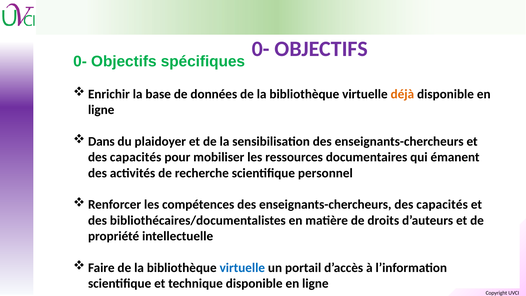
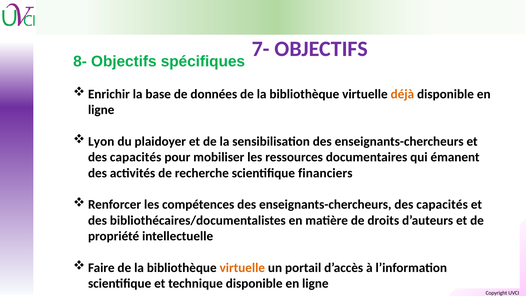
0- at (261, 49): 0- -> 7-
0- at (80, 61): 0- -> 8-
Dans: Dans -> Lyon
personnel: personnel -> financiers
virtuelle at (242, 268) colour: blue -> orange
